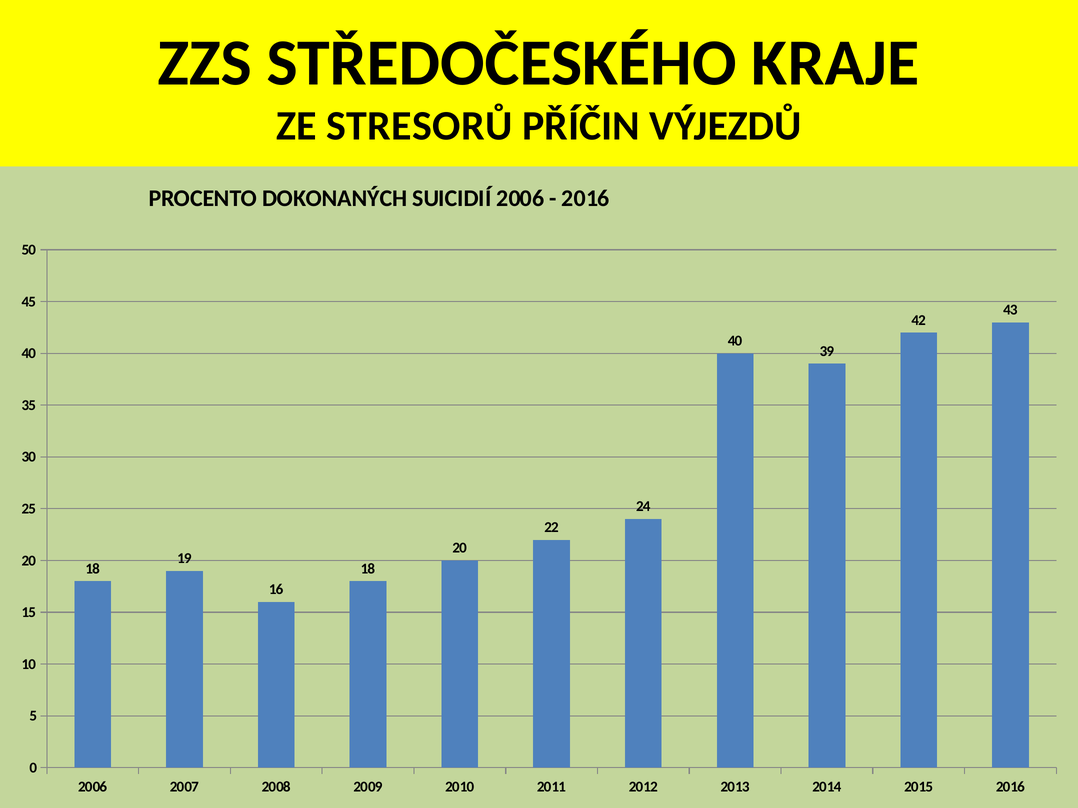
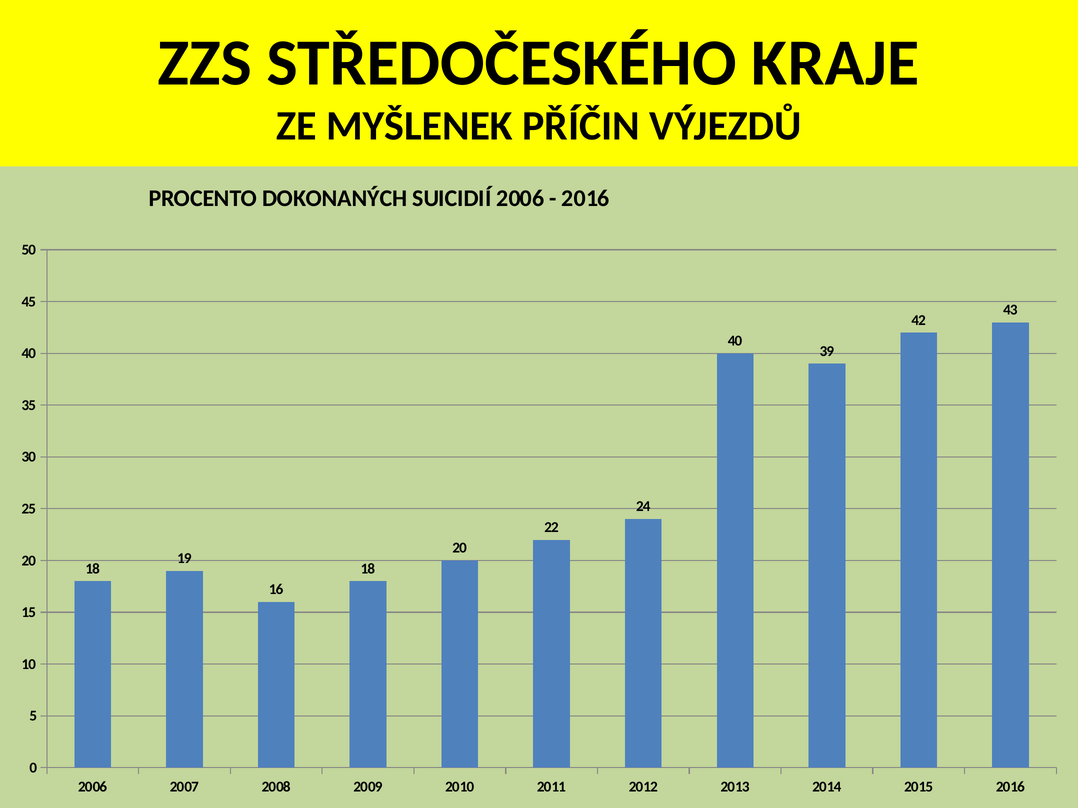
STRESORŮ: STRESORŮ -> MYŠLENEK
